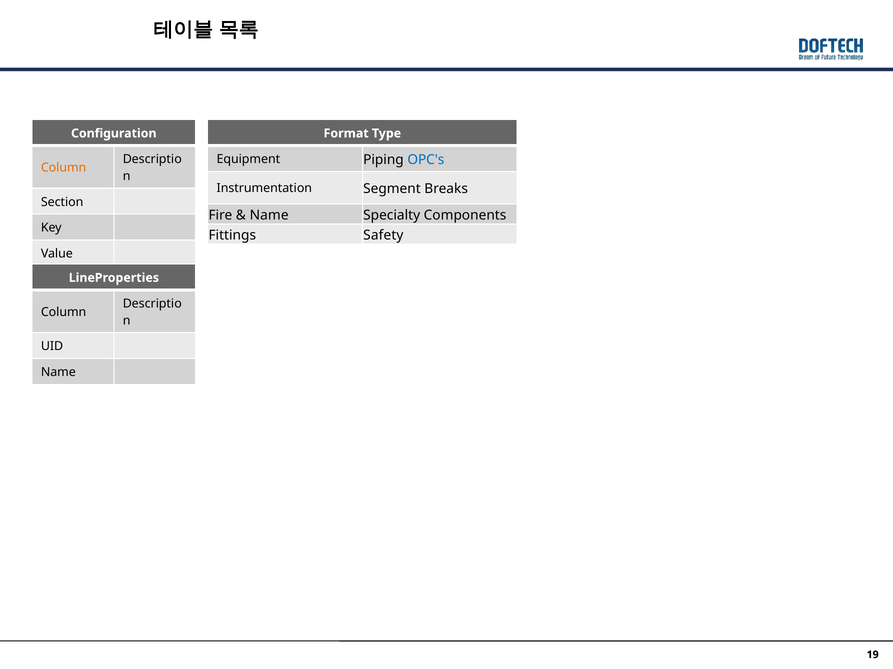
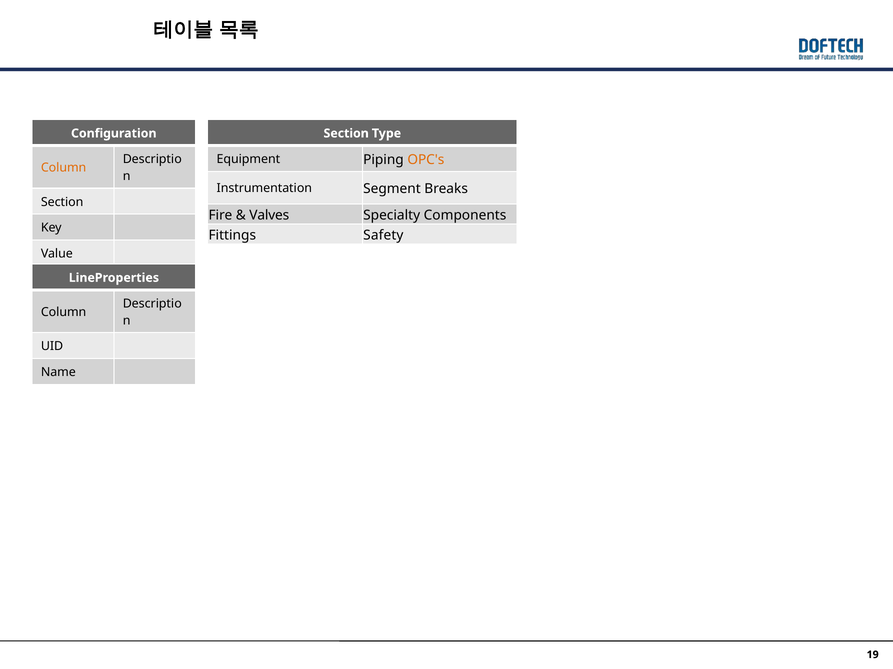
Format at (346, 134): Format -> Section
OPC's colour: blue -> orange
Name at (269, 215): Name -> Valves
